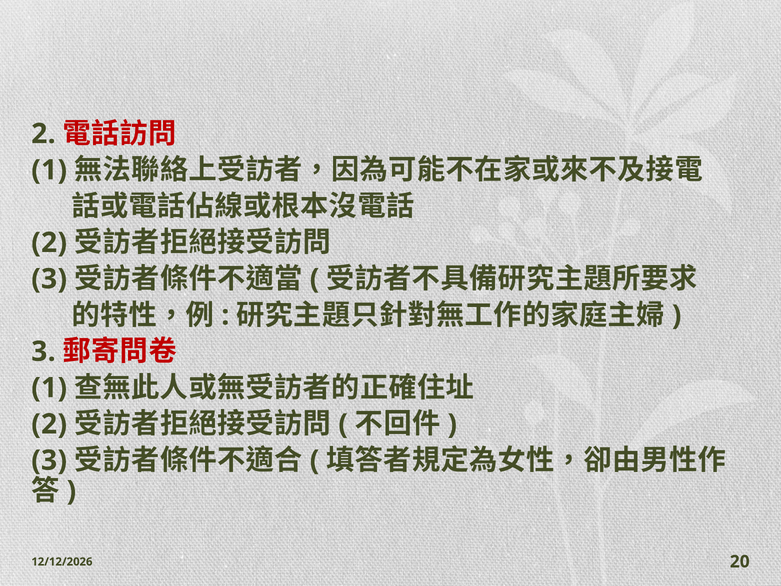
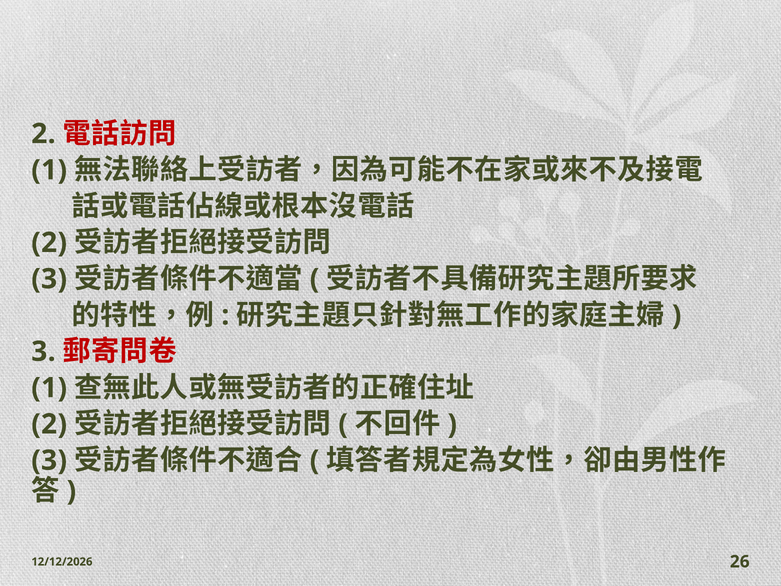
20: 20 -> 26
